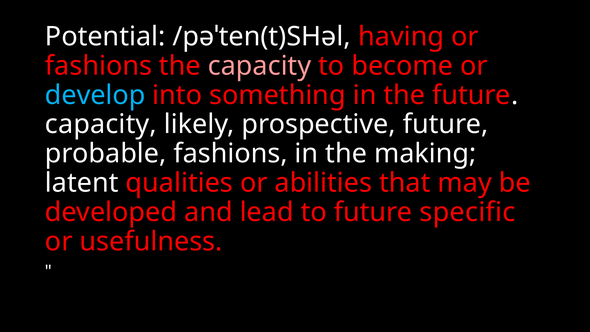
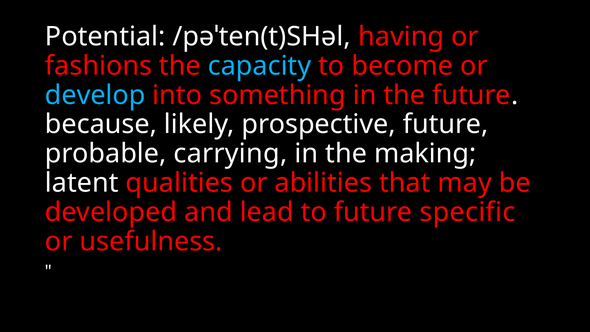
capacity at (259, 66) colour: pink -> light blue
capacity at (101, 124): capacity -> because
probable fashions: fashions -> carrying
